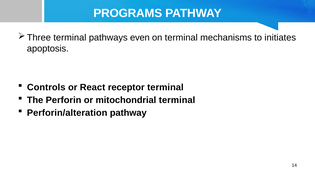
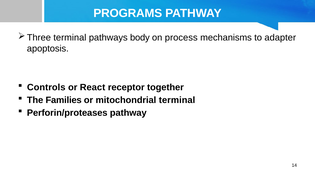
even: even -> body
on terminal: terminal -> process
initiates: initiates -> adapter
receptor terminal: terminal -> together
Perforin: Perforin -> Families
Perforin/alteration: Perforin/alteration -> Perforin/proteases
